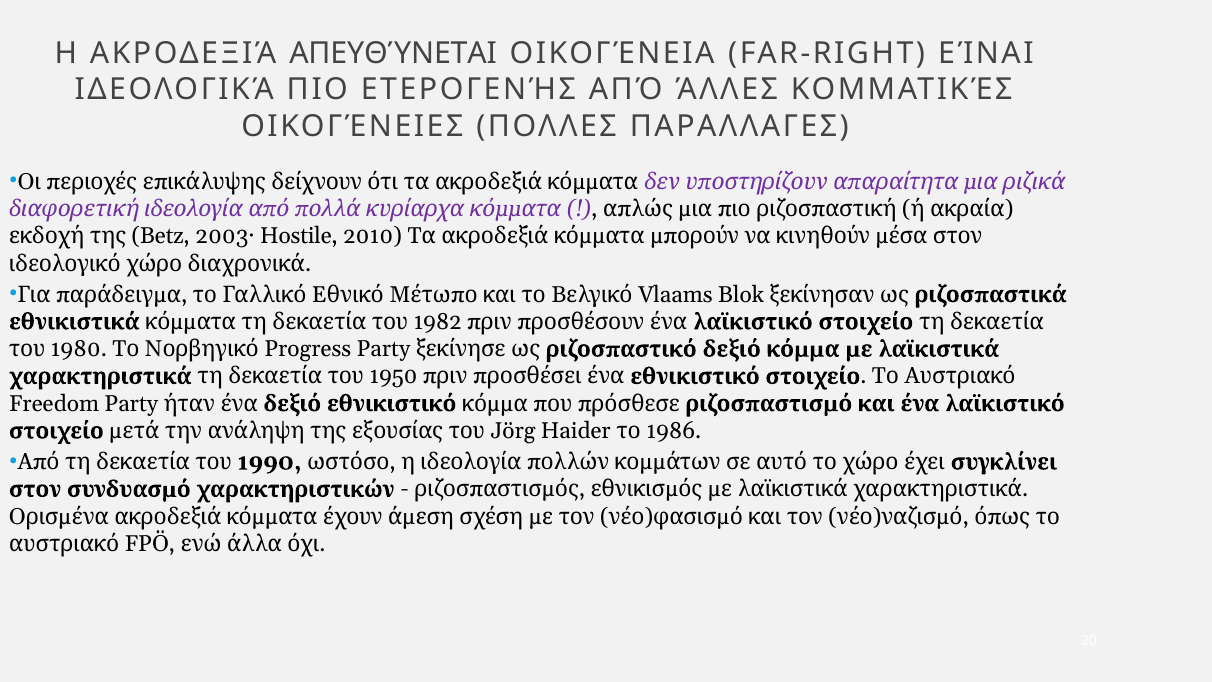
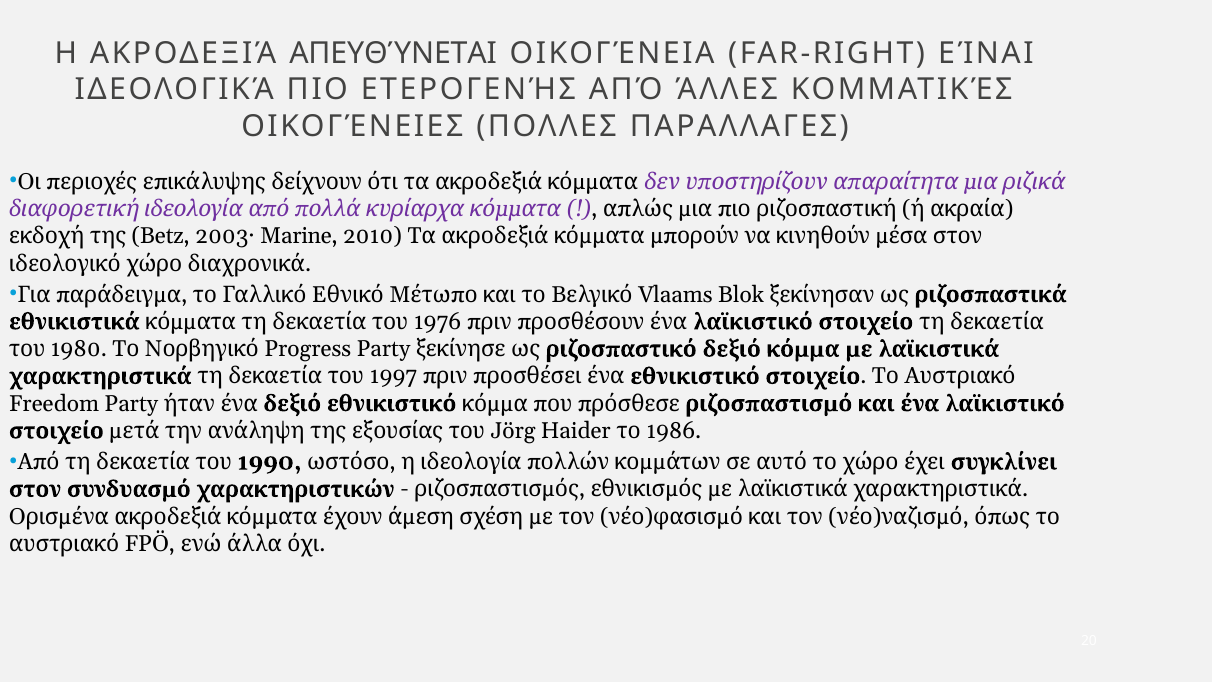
Hostile: Hostile -> Marine
1982: 1982 -> 1976
1950: 1950 -> 1997
